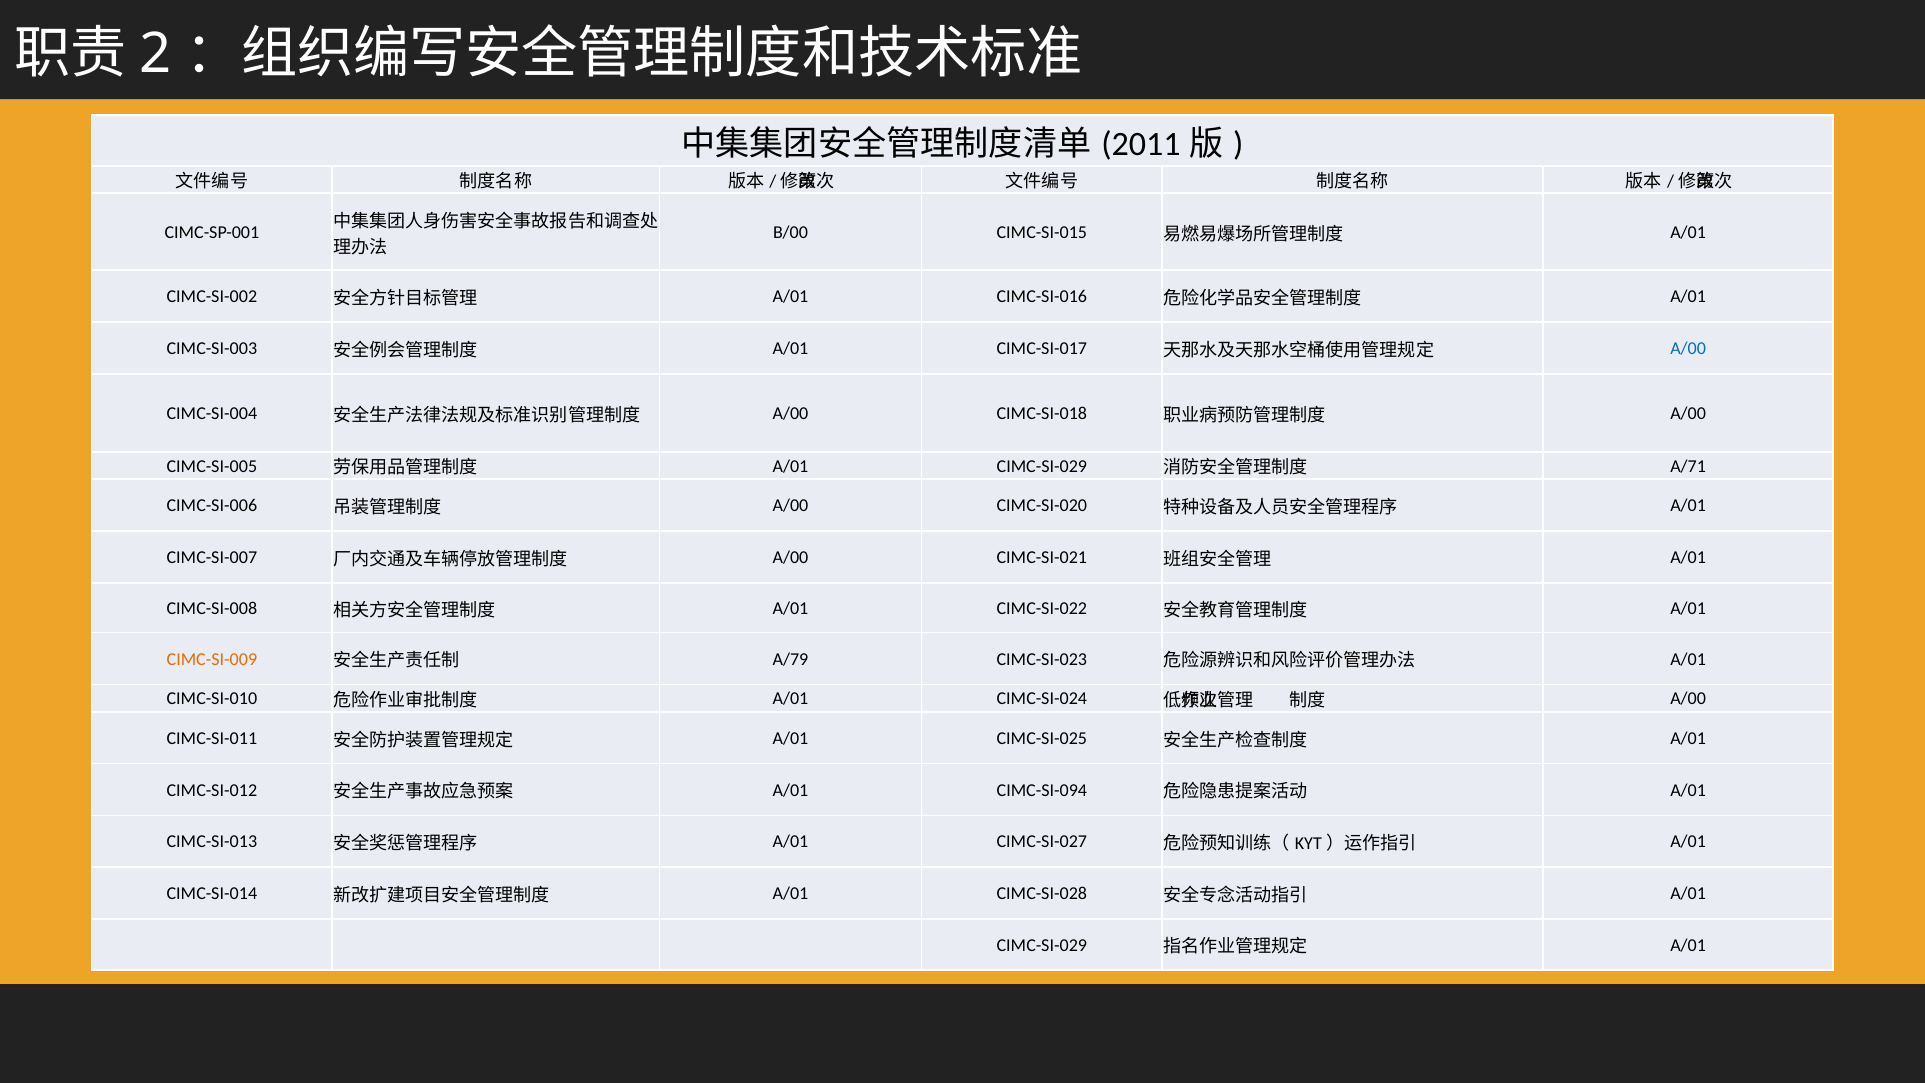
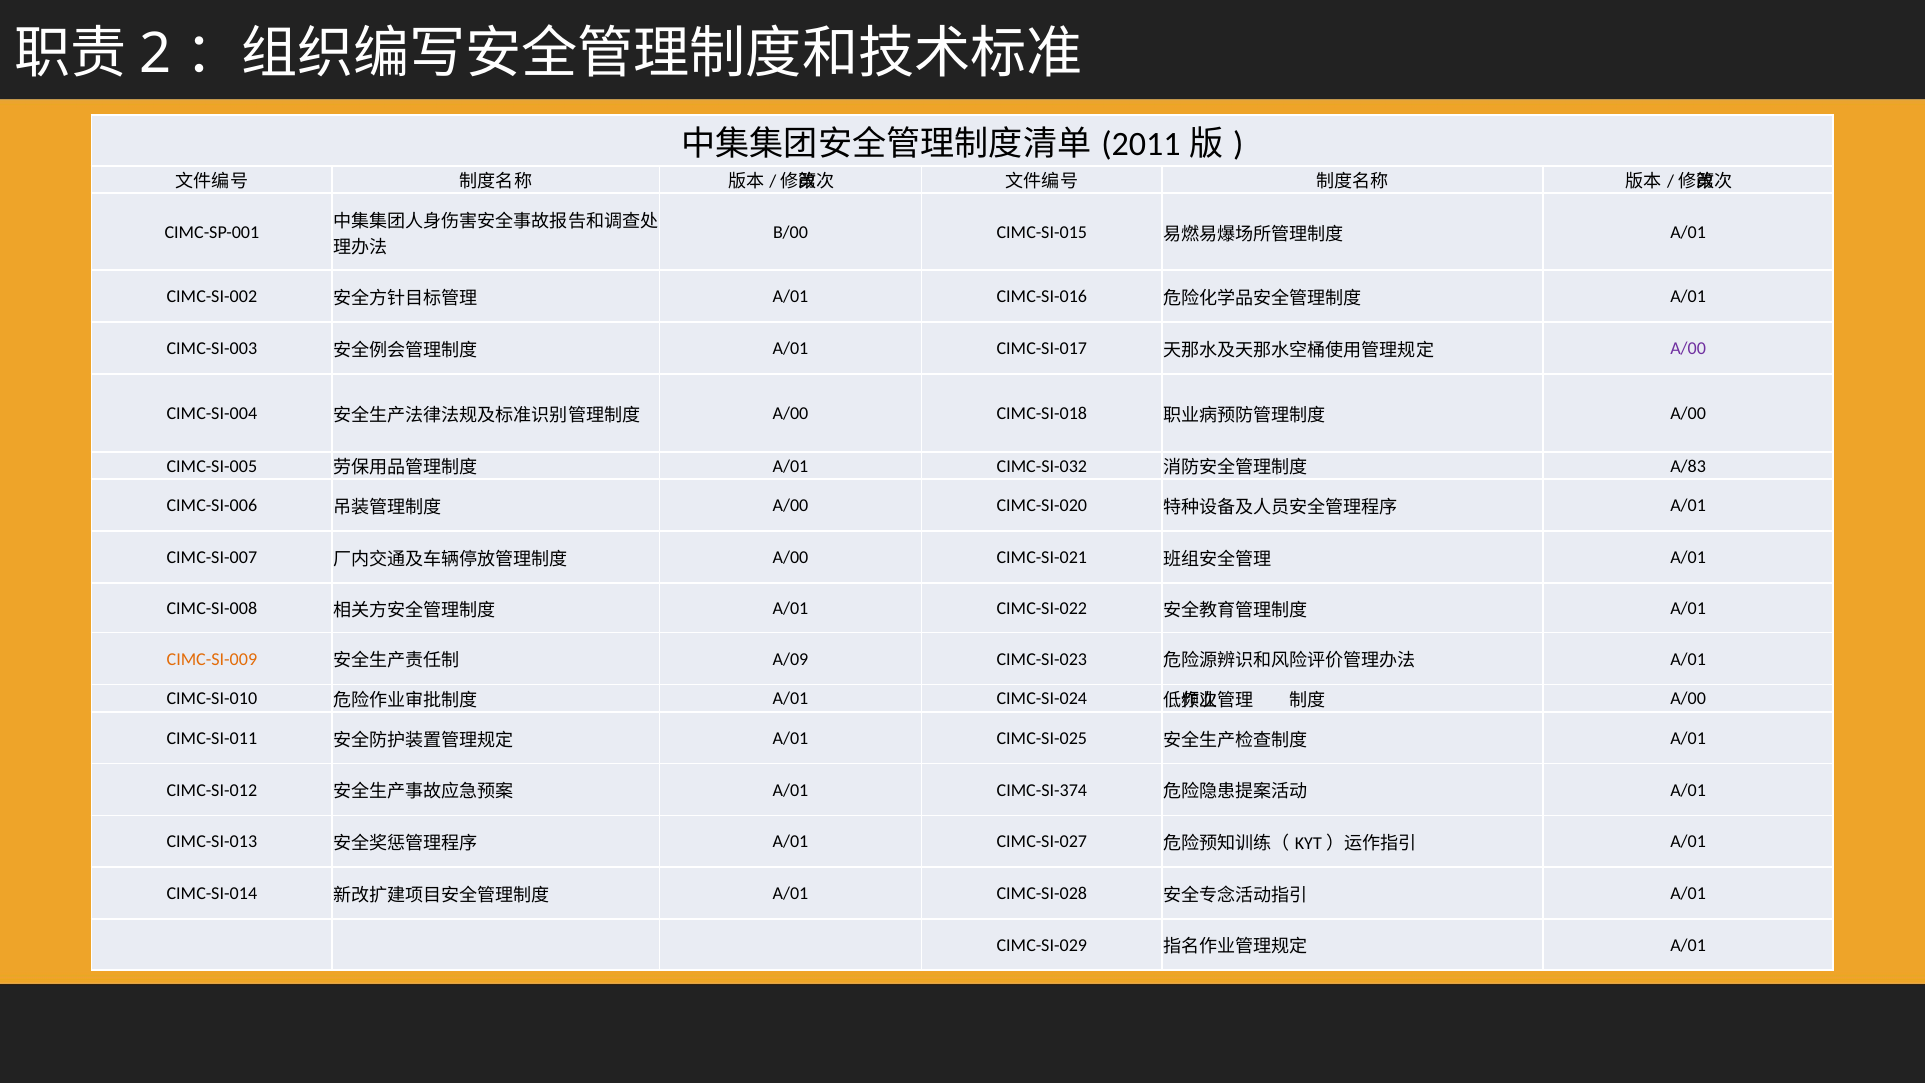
A/00 at (1688, 349) colour: blue -> purple
CIMC-SI-029 at (1042, 466): CIMC-SI-029 -> CIMC-SI-032
A/71: A/71 -> A/83
A/79: A/79 -> A/09
CIMC-SI-094: CIMC-SI-094 -> CIMC-SI-374
